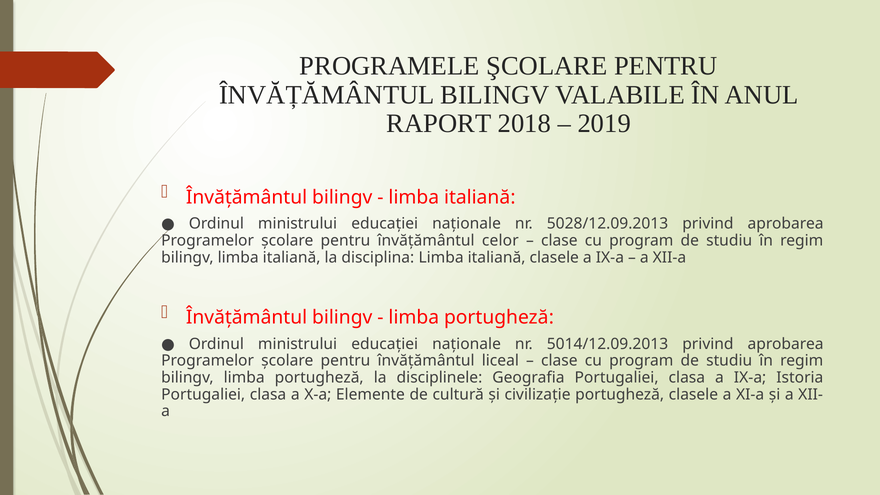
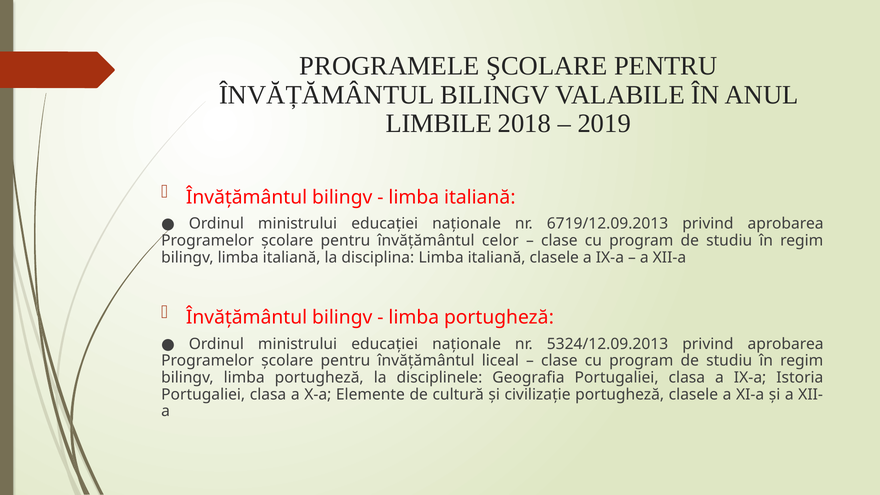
RAPORT: RAPORT -> LIMBILE
5028/12.09.2013: 5028/12.09.2013 -> 6719/12.09.2013
5014/12.09.2013: 5014/12.09.2013 -> 5324/12.09.2013
